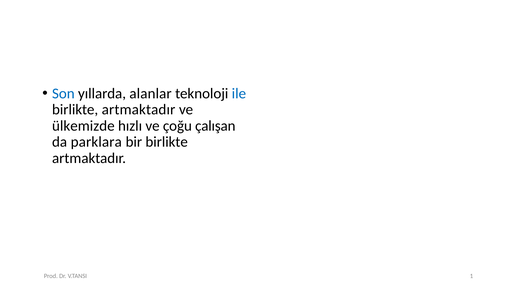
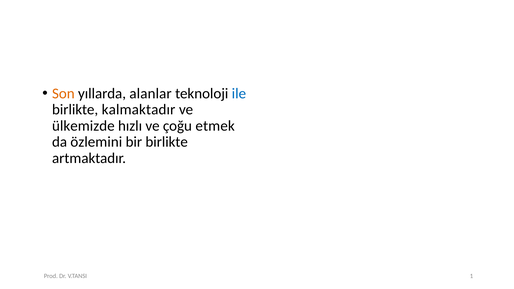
Son colour: blue -> orange
artmaktadır at (139, 110): artmaktadır -> kalmaktadır
çalışan: çalışan -> etmek
parklara: parklara -> özlemini
